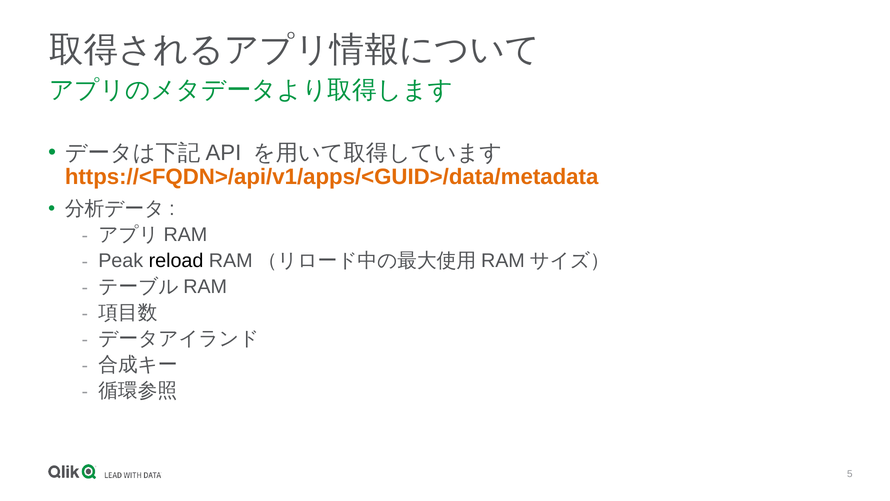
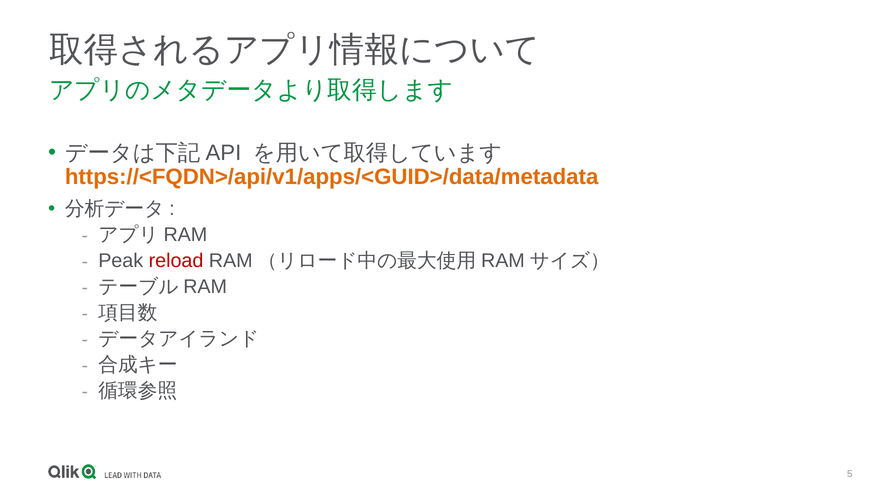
reload colour: black -> red
